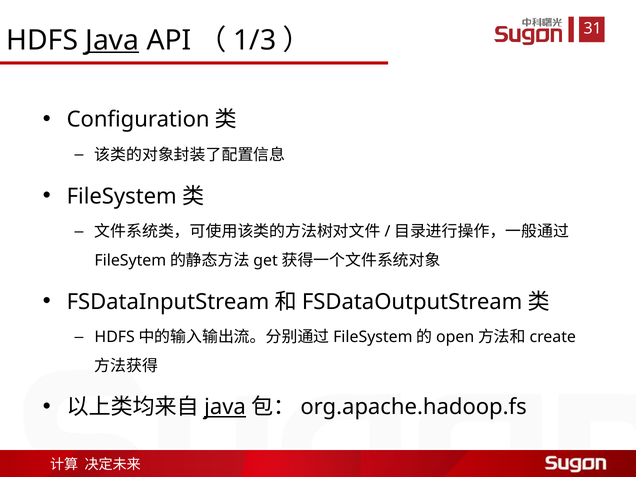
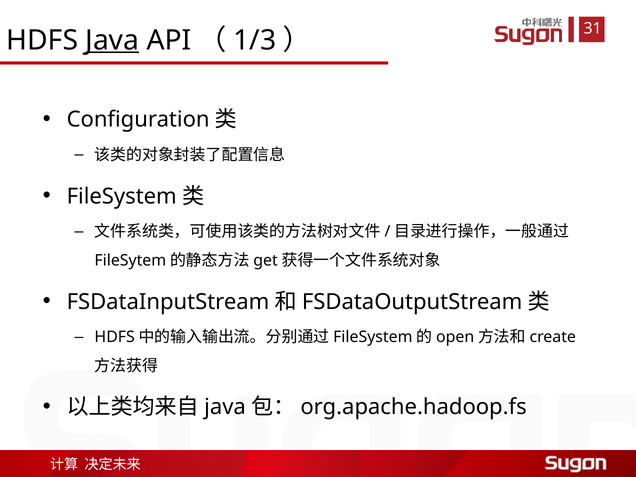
java at (225, 407) underline: present -> none
